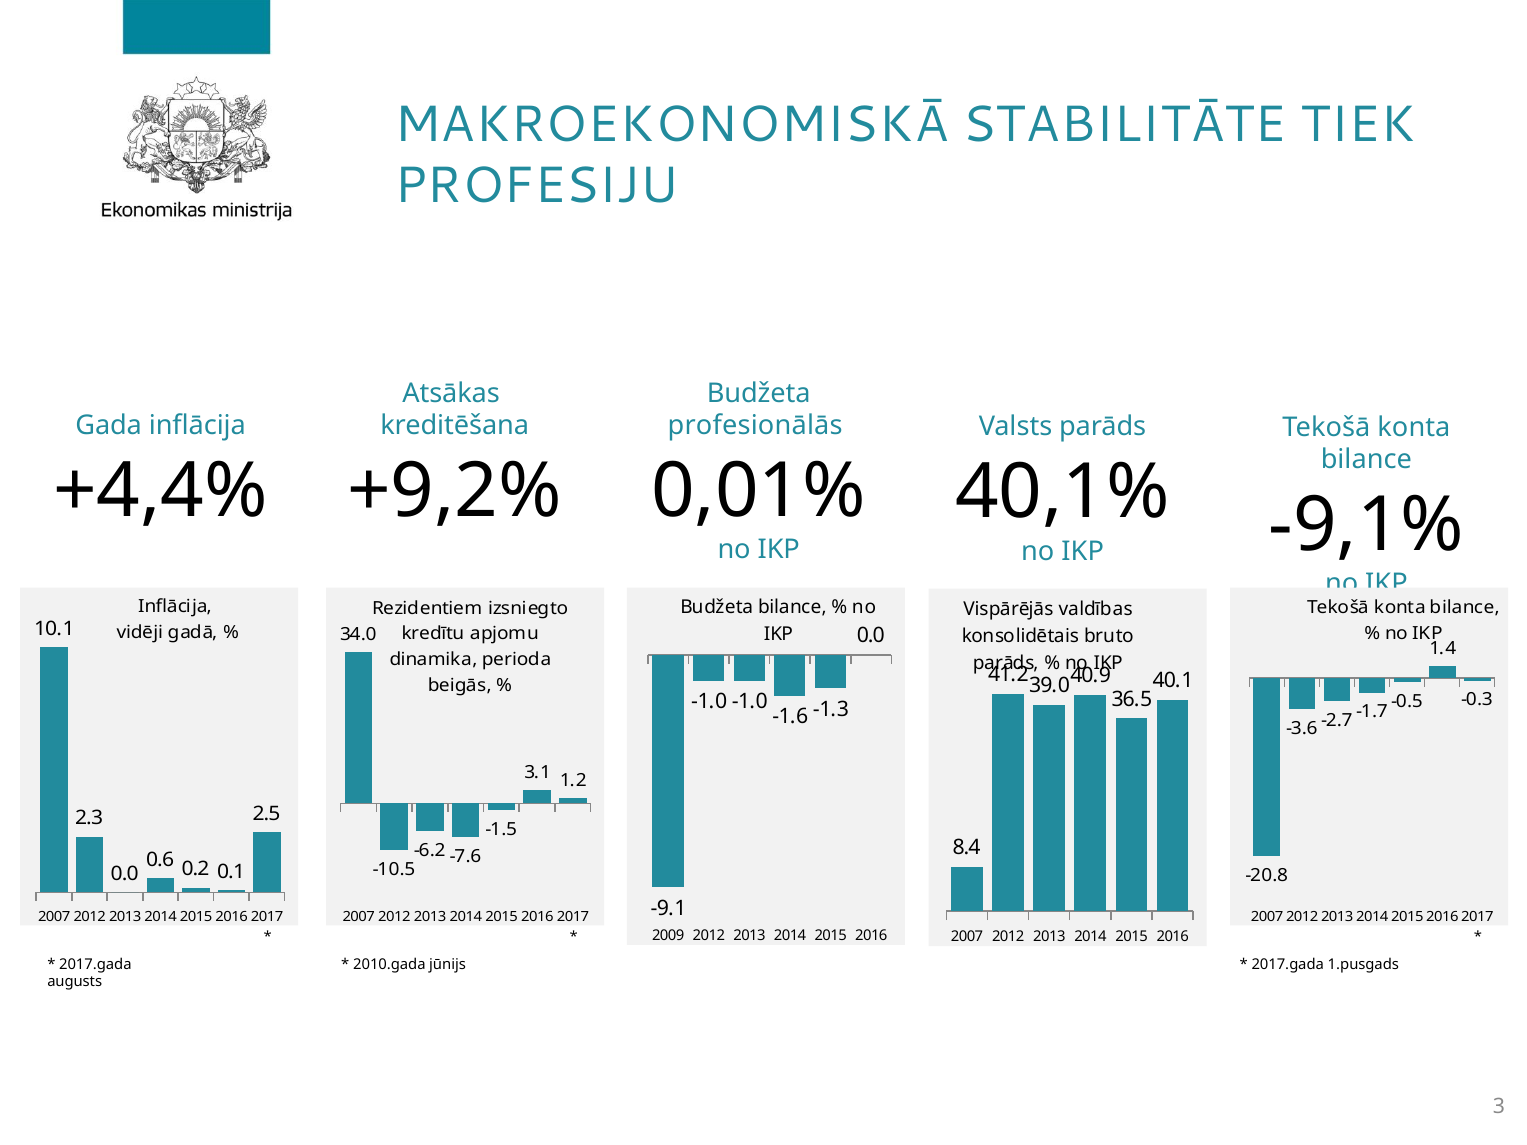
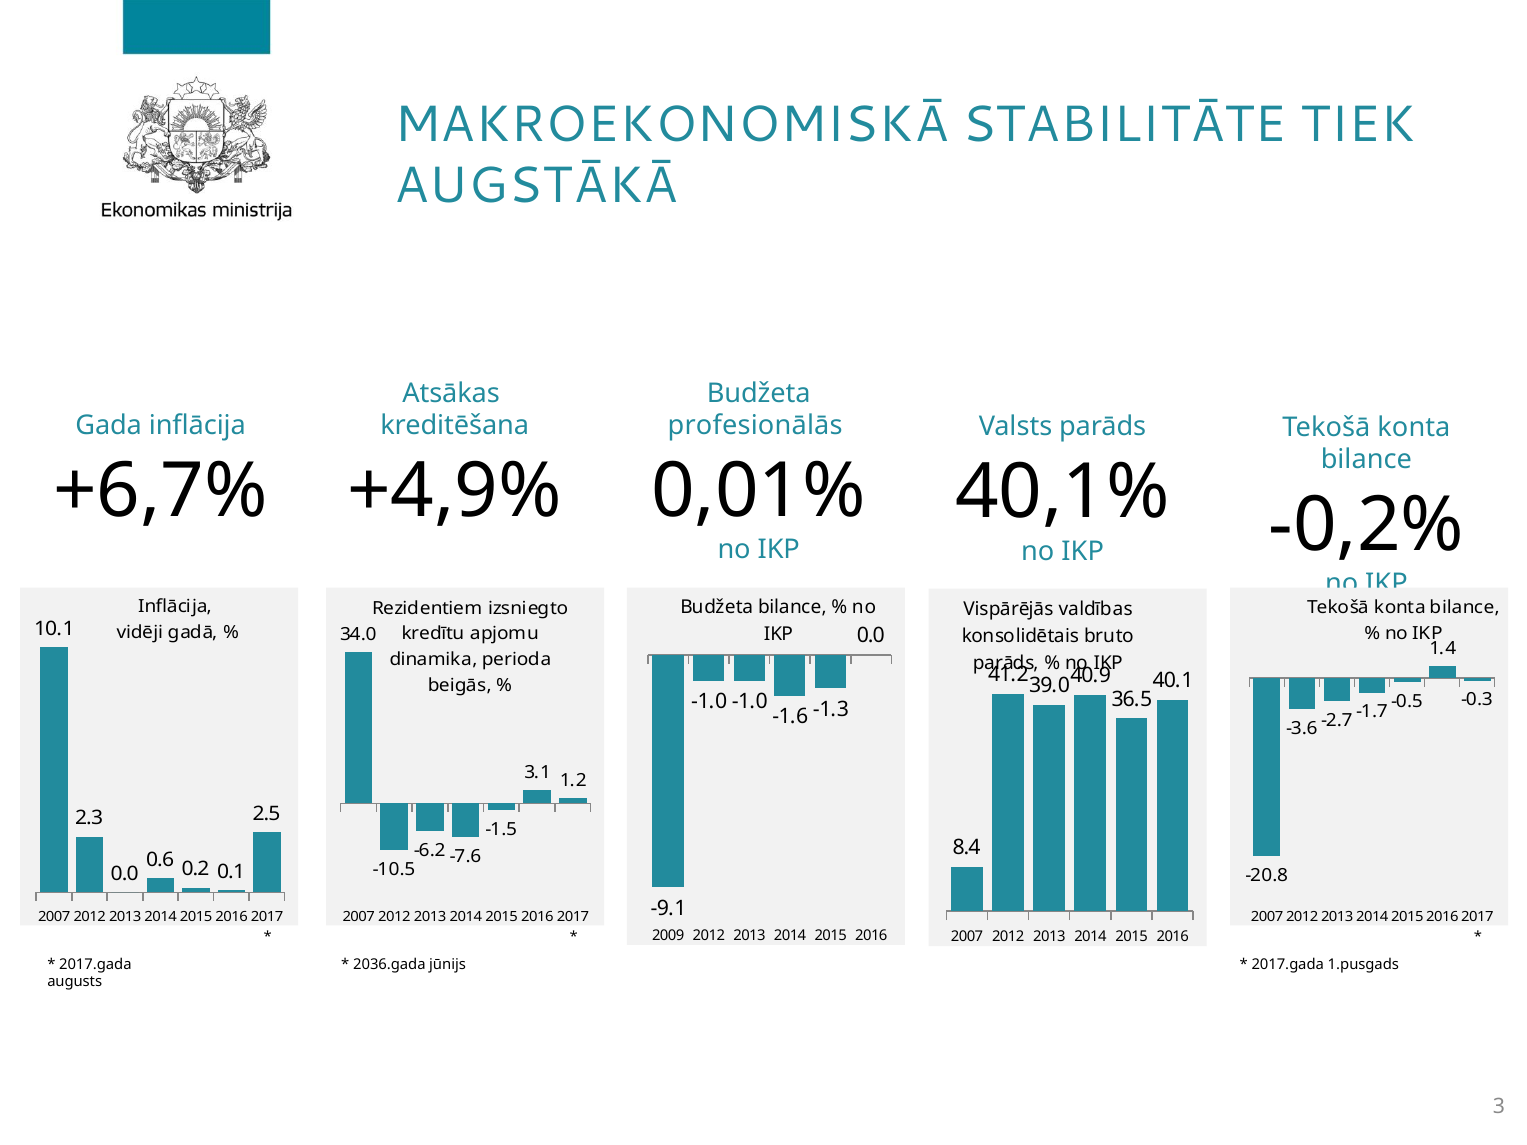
PROFESIJU: PROFESIJU -> AUGSTĀKĀ
+4,4%: +4,4% -> +6,7%
+9,2%: +9,2% -> +4,9%
-9,1%: -9,1% -> -0,2%
2010.gada: 2010.gada -> 2036.gada
